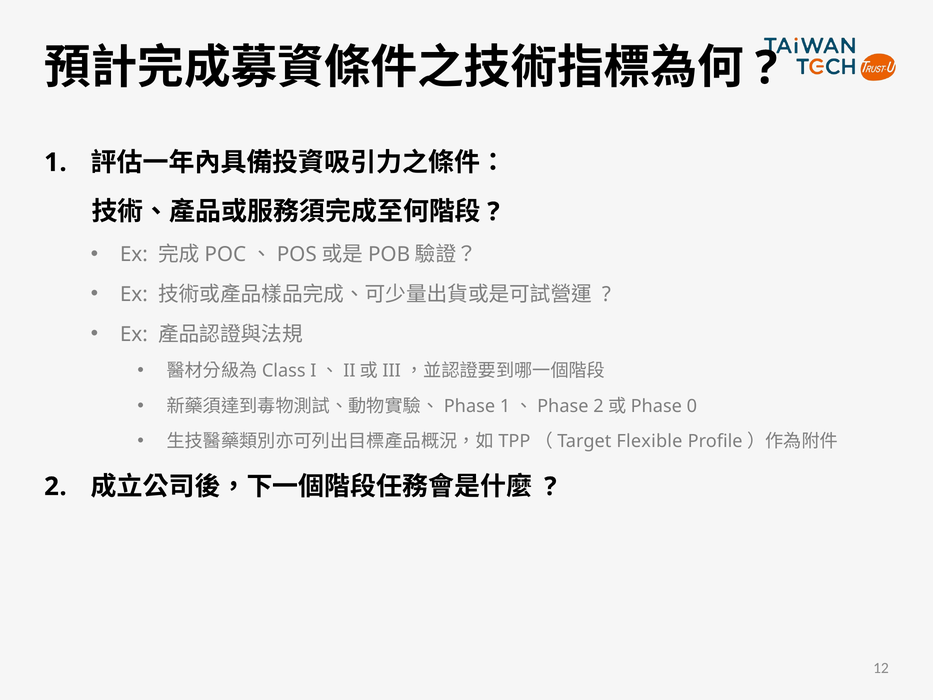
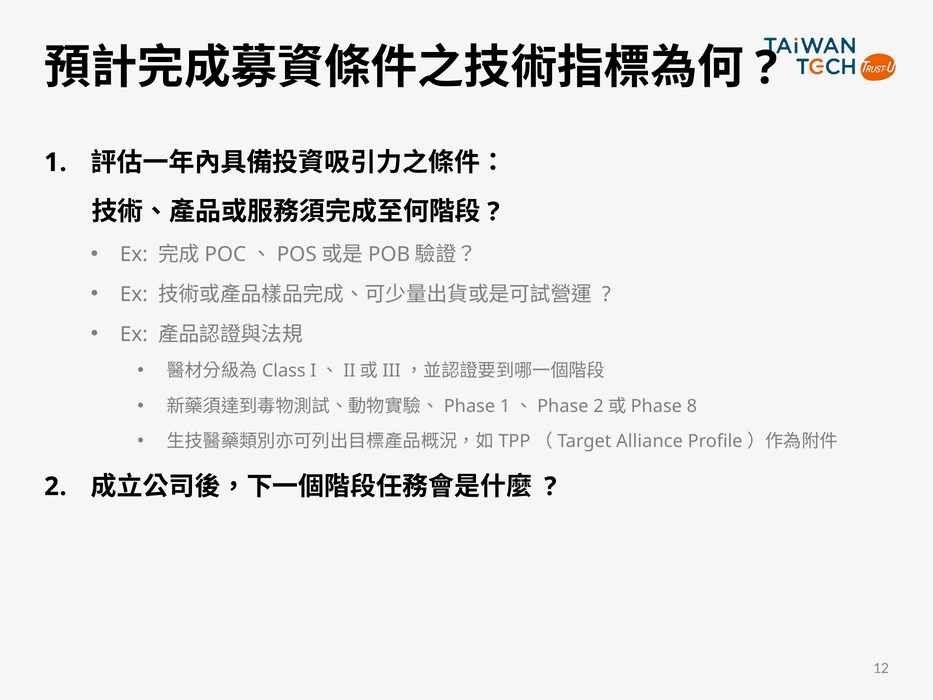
0: 0 -> 8
Flexible: Flexible -> Alliance
